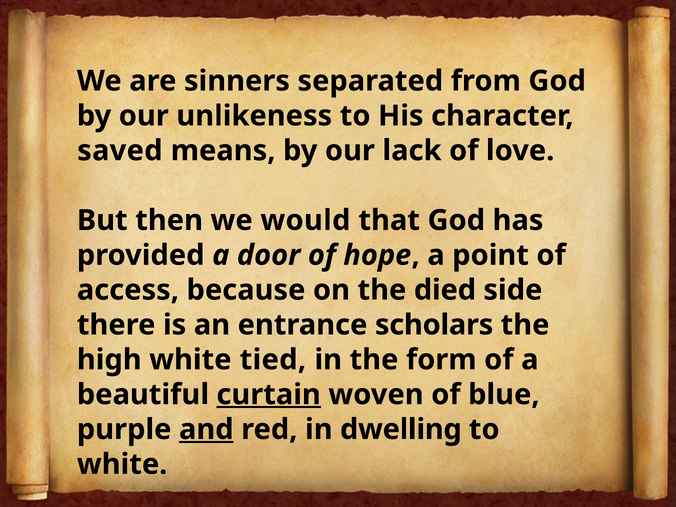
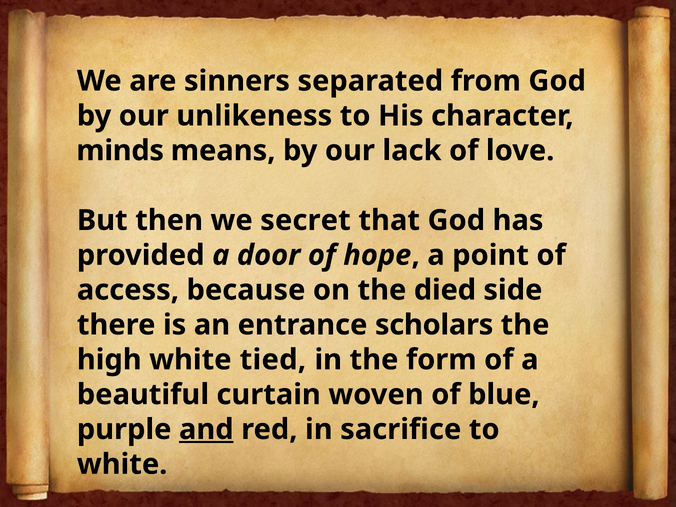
saved: saved -> minds
would: would -> secret
curtain underline: present -> none
dwelling: dwelling -> sacrifice
